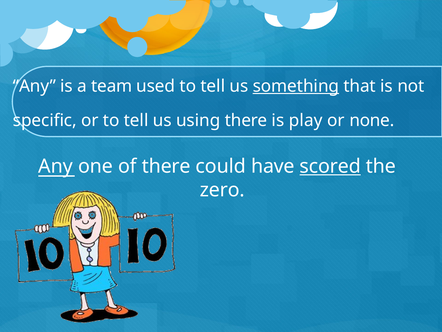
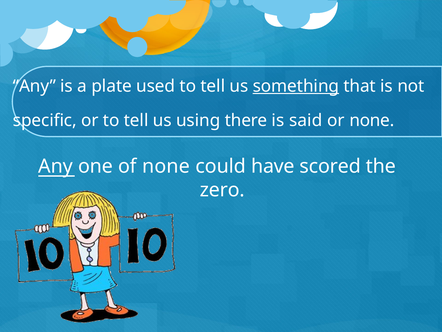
team: team -> plate
play: play -> said
of there: there -> none
scored underline: present -> none
